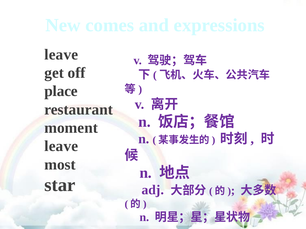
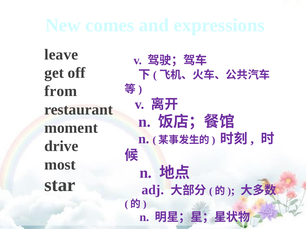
place: place -> from
leave at (61, 146): leave -> drive
